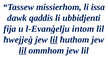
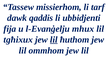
issa: issa -> tarf
intom: intom -> mhux
ħwejjeġ: ħwejjeġ -> tgħixux
lil at (23, 51) underline: present -> none
